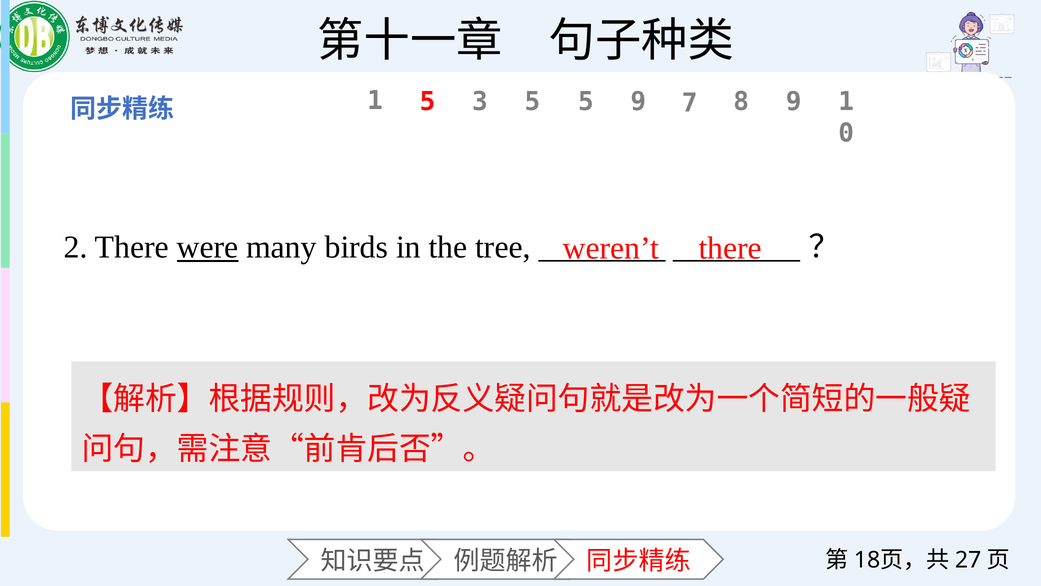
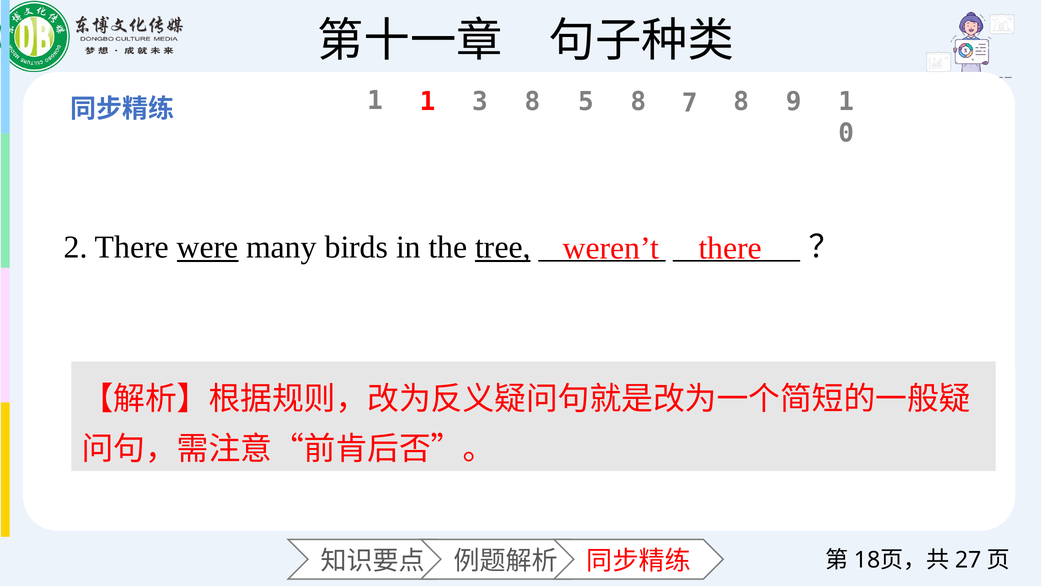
1 5: 5 -> 1
3 5: 5 -> 8
5 9: 9 -> 8
tree underline: none -> present
